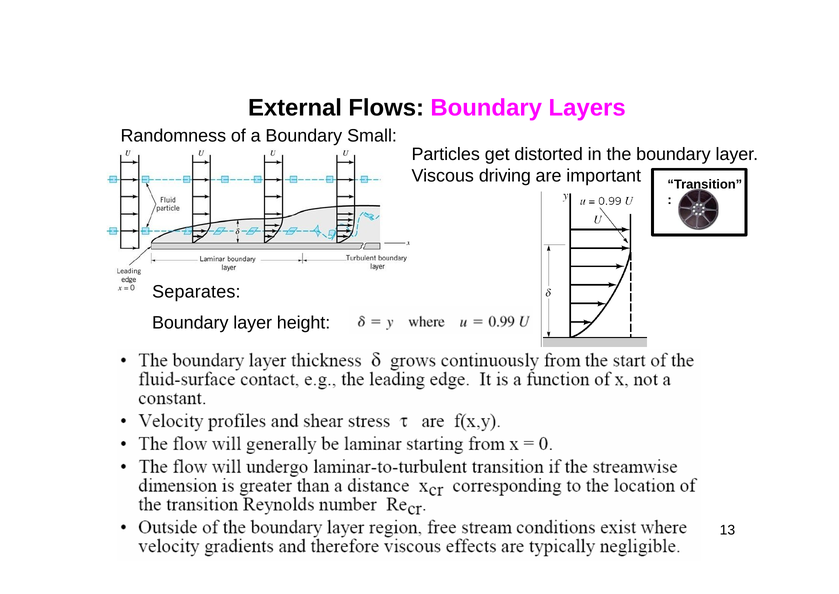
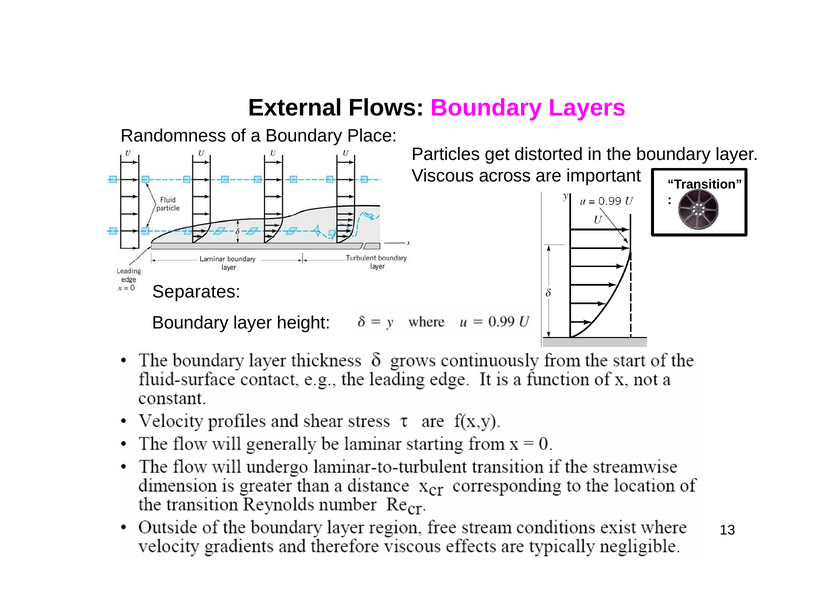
Small: Small -> Place
driving: driving -> across
